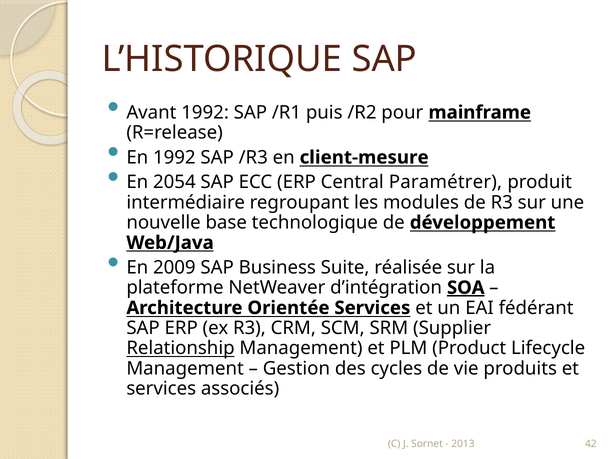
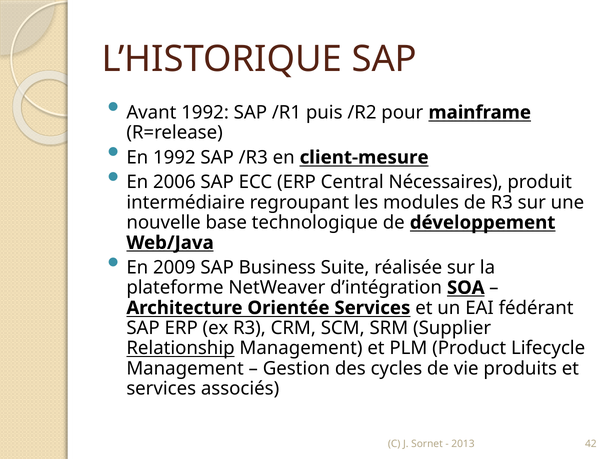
2054: 2054 -> 2006
Paramétrer: Paramétrer -> Nécessaires
SOA underline: present -> none
